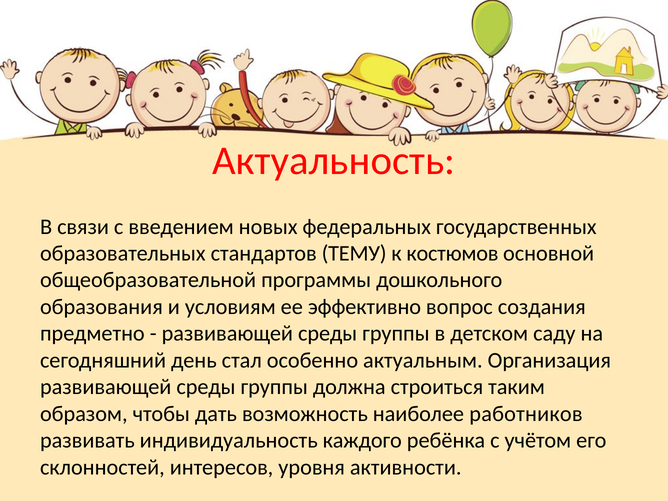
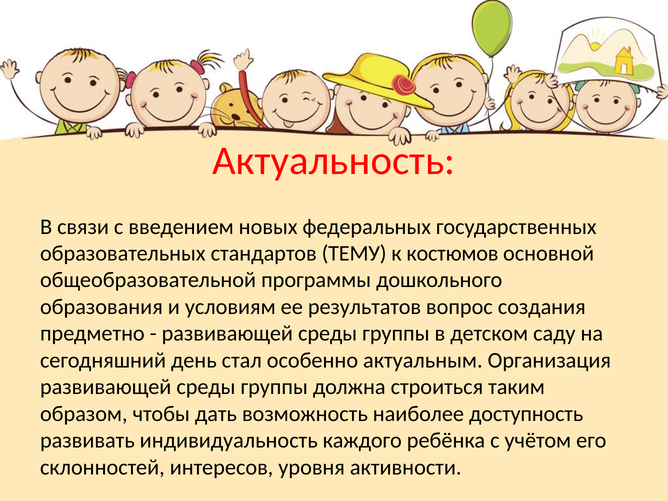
эффективно: эффективно -> результатов
работников: работников -> доступность
